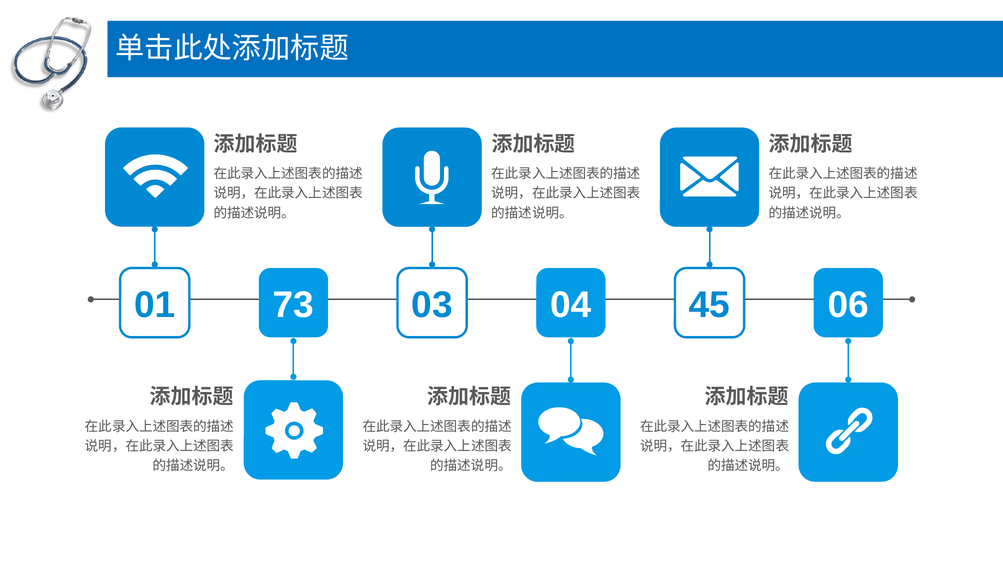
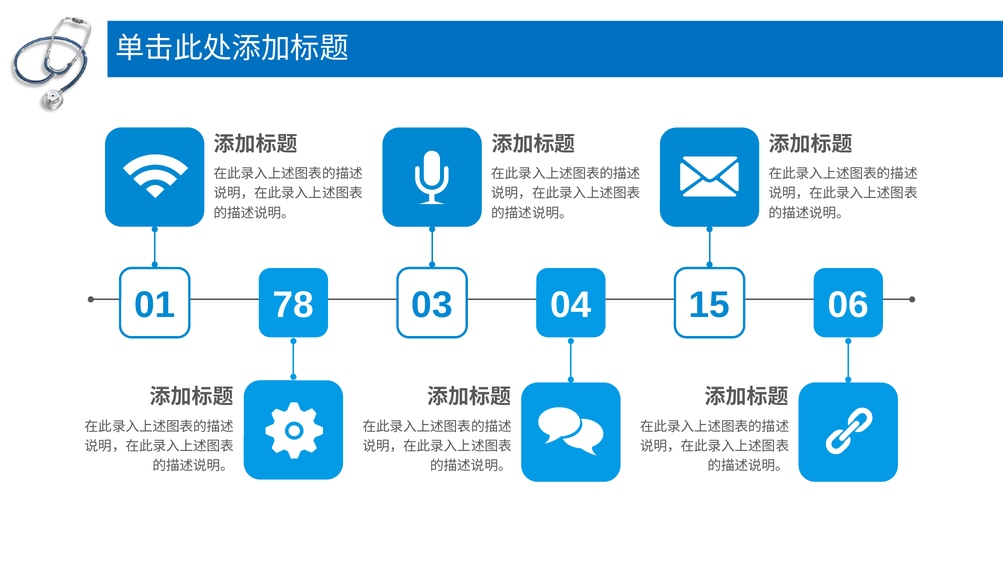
73: 73 -> 78
45: 45 -> 15
